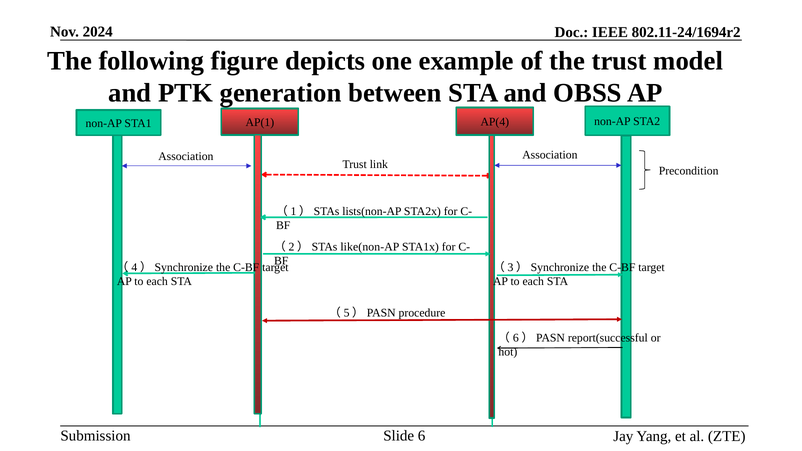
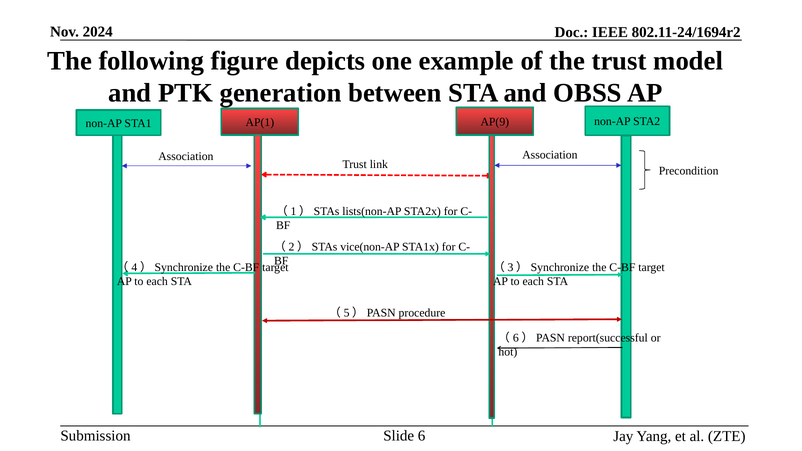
AP(4: AP(4 -> AP(9
like(non-AP: like(non-AP -> vice(non-AP
